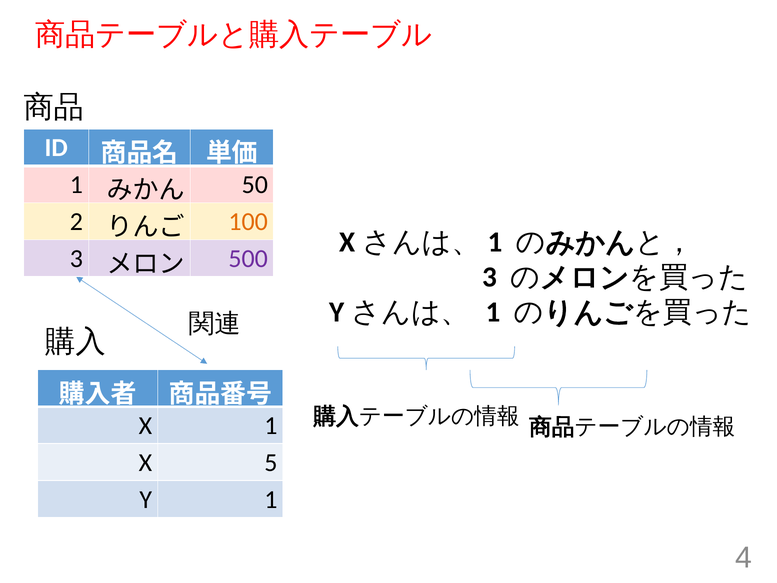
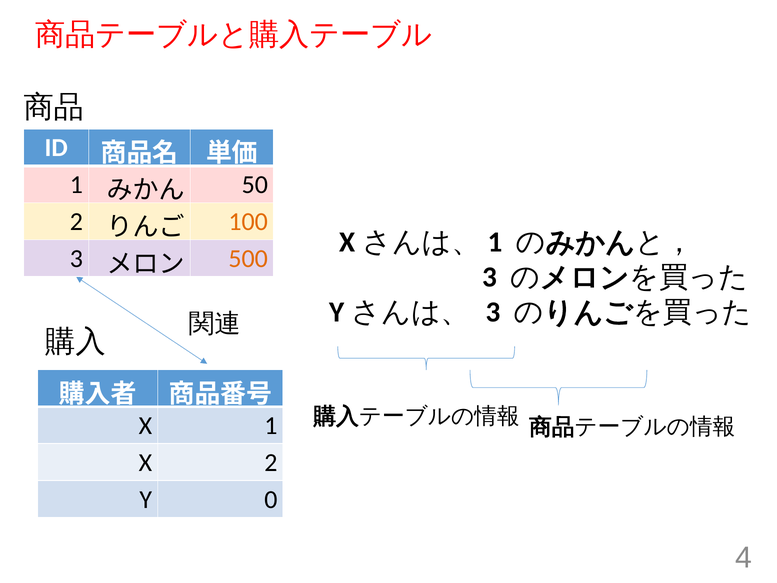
500 colour: purple -> orange
1 at (493, 312): 1 -> 3
X 5: 5 -> 2
Y 1: 1 -> 0
